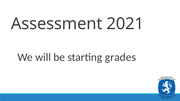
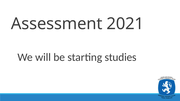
grades: grades -> studies
